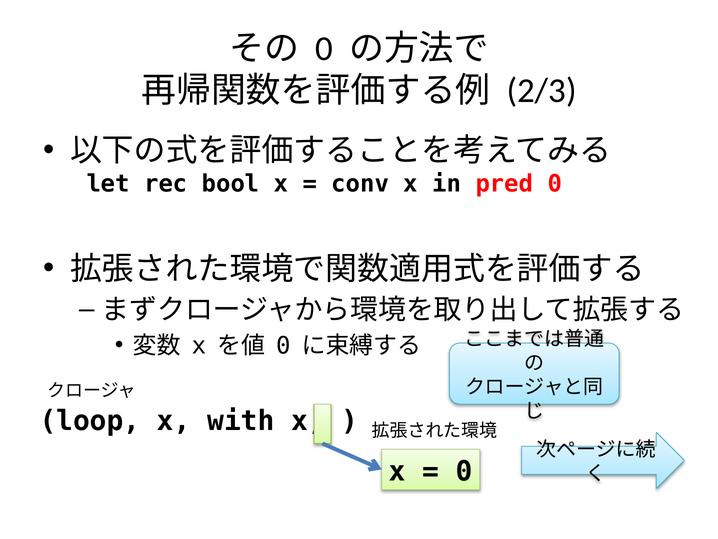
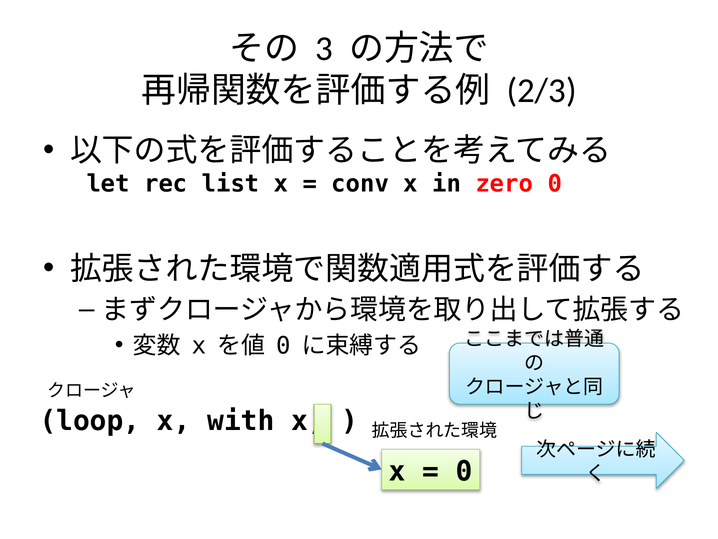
0 at (324, 49): 0 -> 3
bool: bool -> list
pred: pred -> zero
